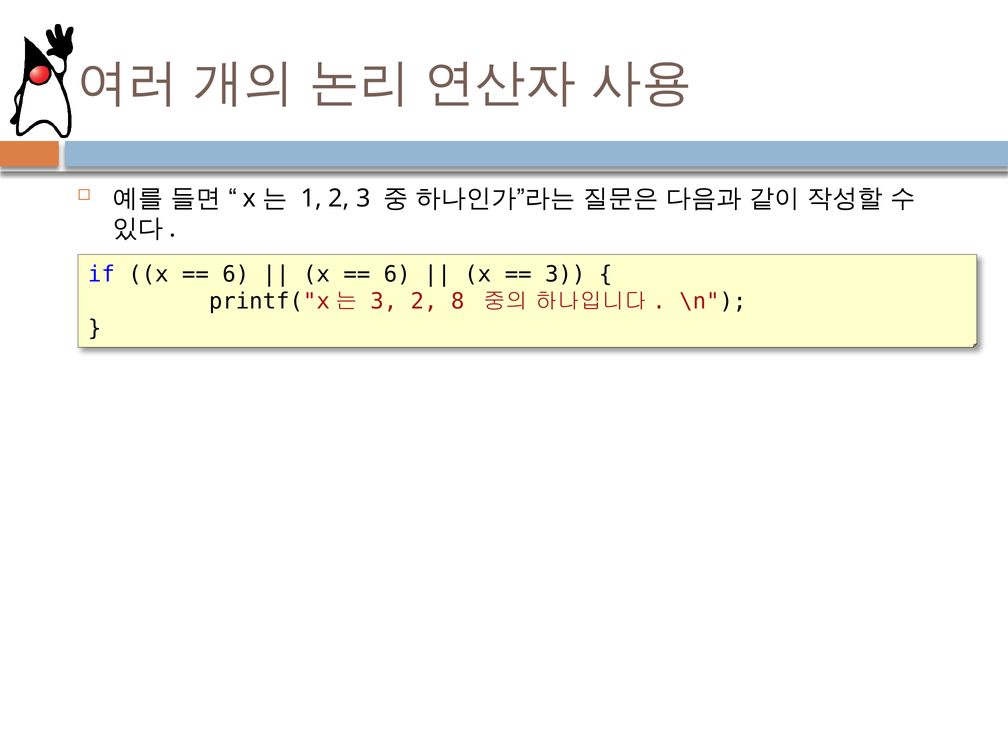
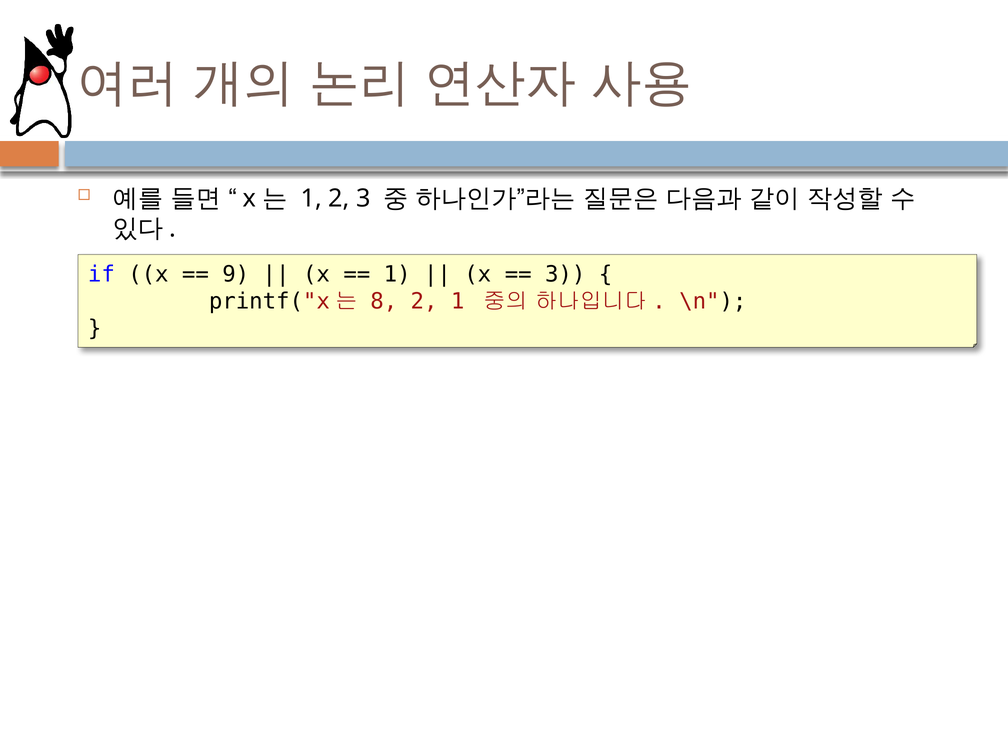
6 at (236, 274): 6 -> 9
6 at (397, 274): 6 -> 1
3 at (384, 301): 3 -> 8
2 8: 8 -> 1
